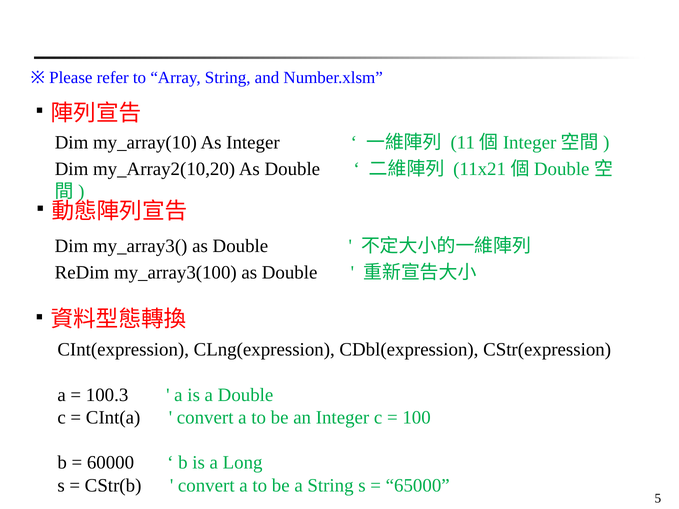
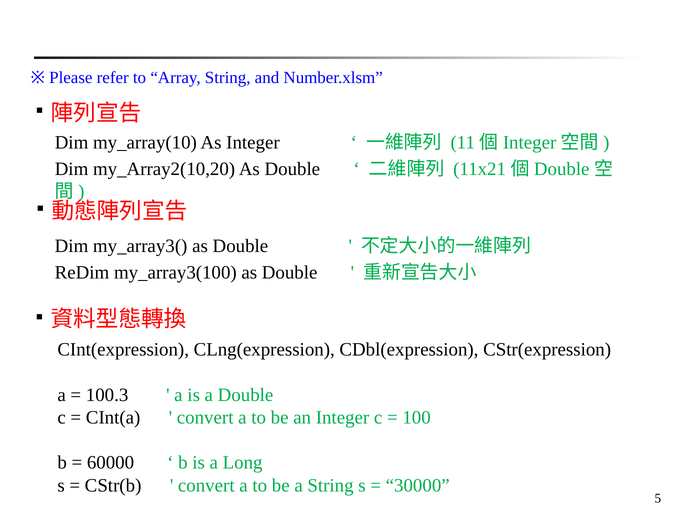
65000: 65000 -> 30000
